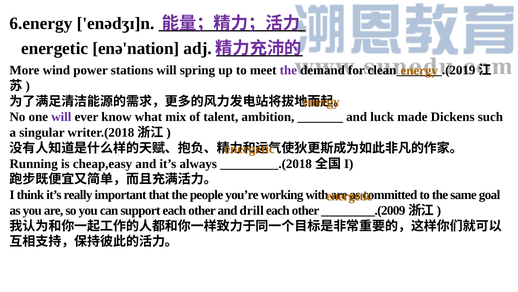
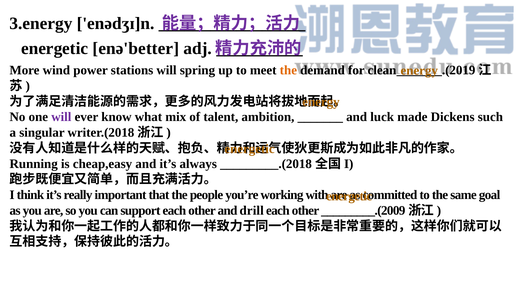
6.energy: 6.energy -> 3.energy
enə'nation: enə'nation -> enə'better
the at (288, 70) colour: purple -> orange
